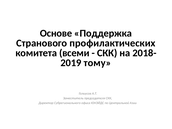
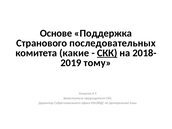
профилактических: профилактических -> последовательных
всеми: всеми -> какие
СКК at (107, 53) underline: none -> present
